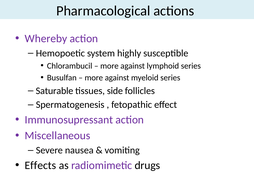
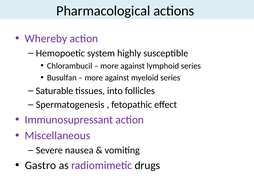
side: side -> into
Effects: Effects -> Gastro
